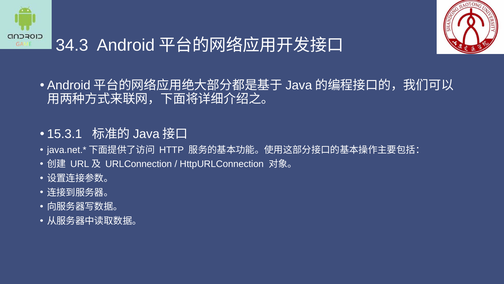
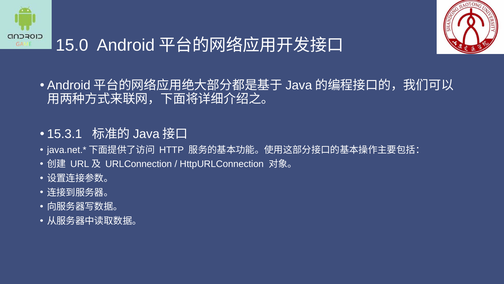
34.3: 34.3 -> 15.0
